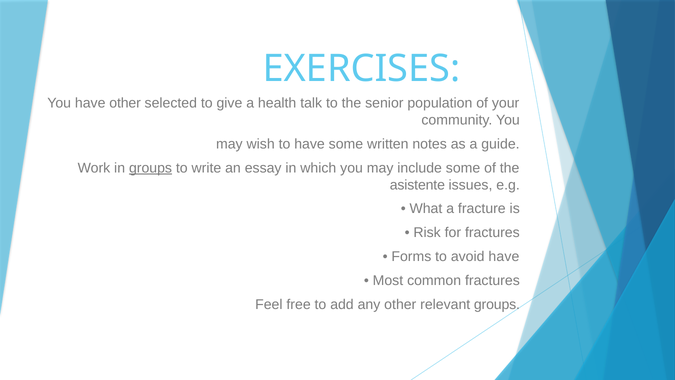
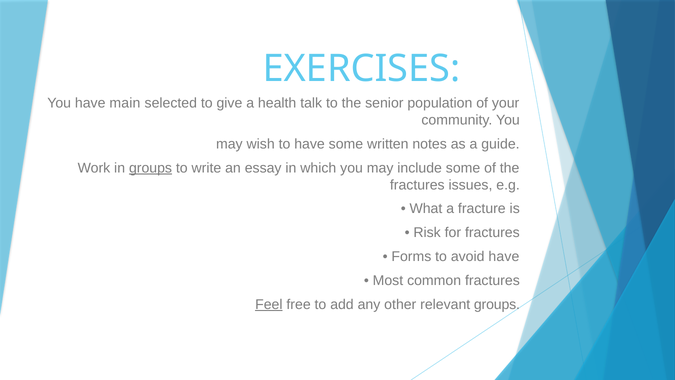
have other: other -> main
asistente at (417, 185): asistente -> fractures
Feel underline: none -> present
